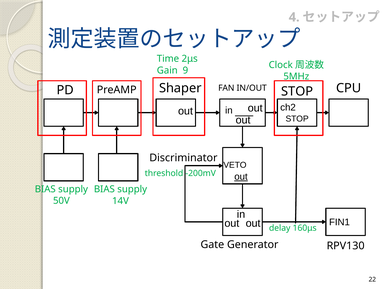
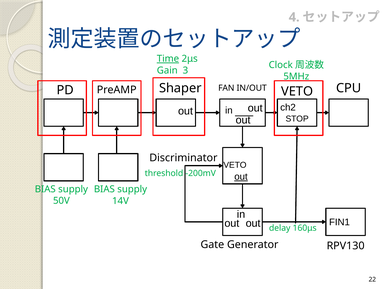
Time underline: none -> present
9: 9 -> 3
STOP at (297, 91): STOP -> VETO
